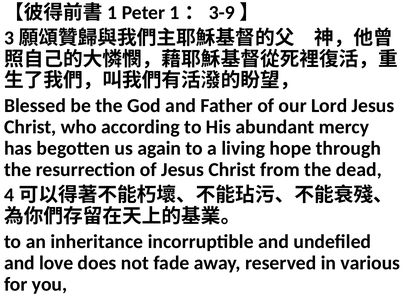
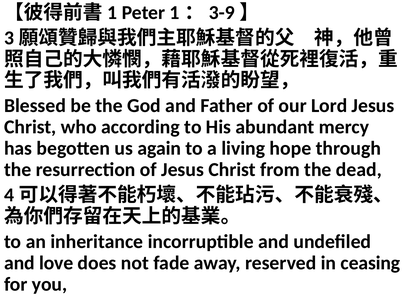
various: various -> ceasing
